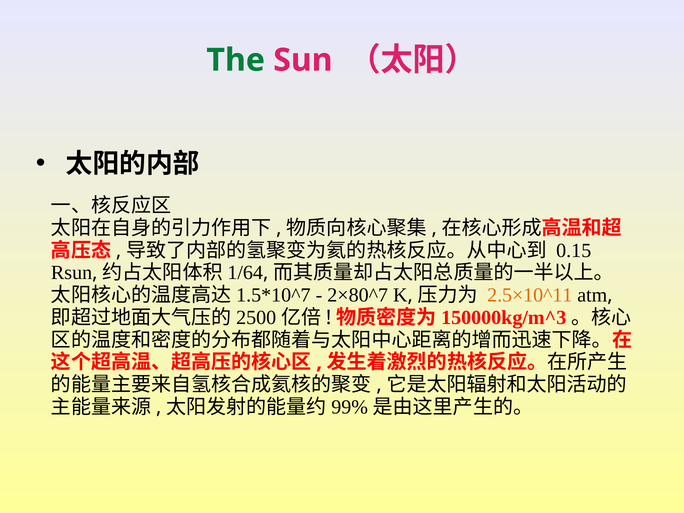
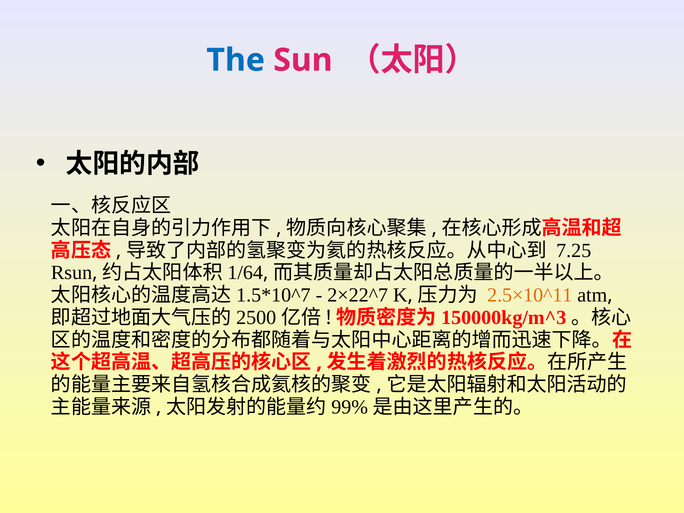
The colour: green -> blue
0.15: 0.15 -> 7.25
2×80^7: 2×80^7 -> 2×22^7
